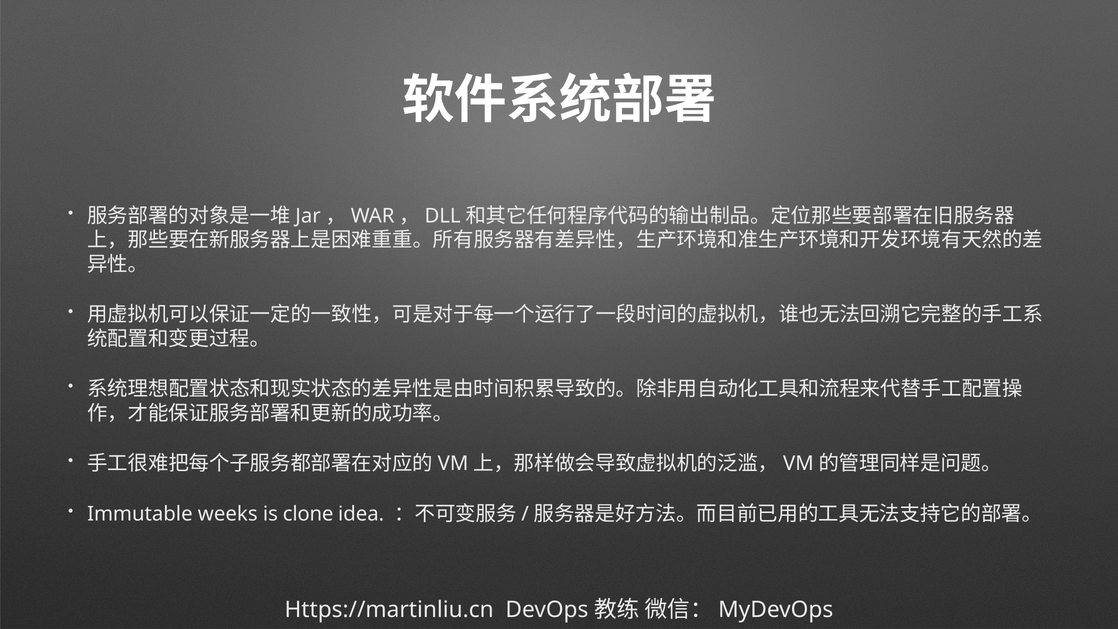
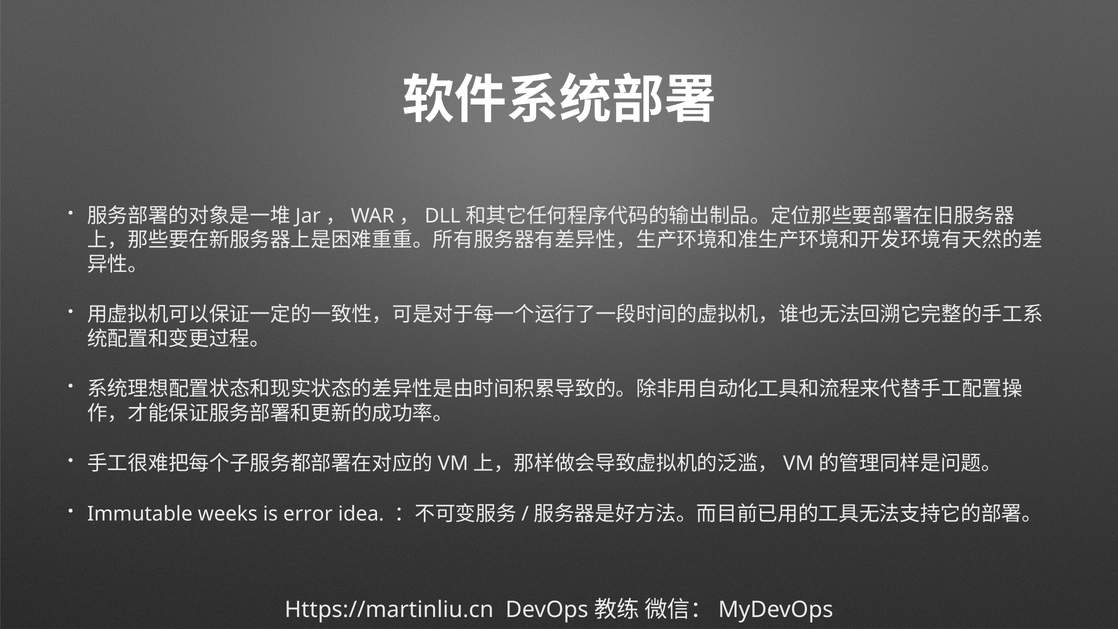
clone: clone -> error
